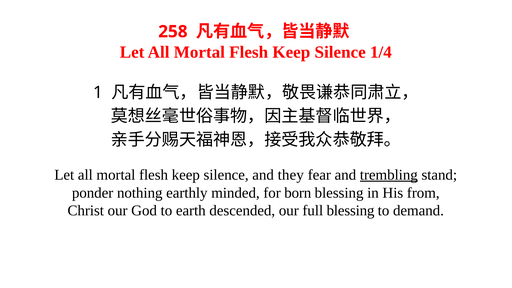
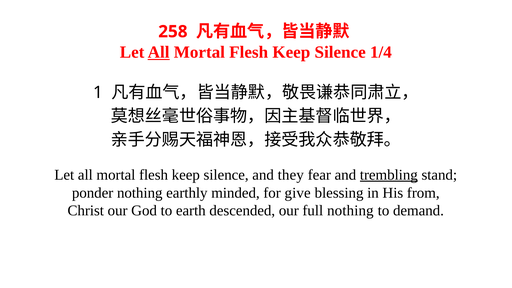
All at (159, 52) underline: none -> present
born: born -> give
full blessing: blessing -> nothing
